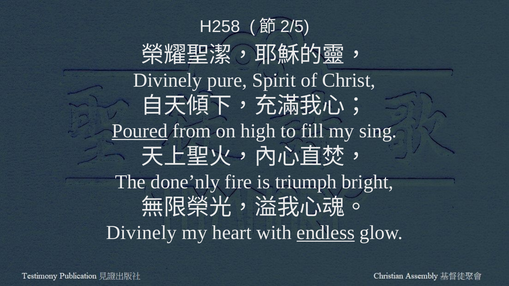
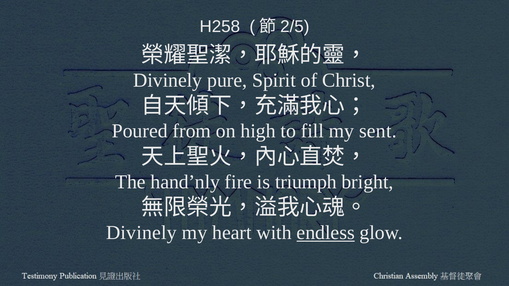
Poured underline: present -> none
sing: sing -> sent
done’nly: done’nly -> hand’nly
